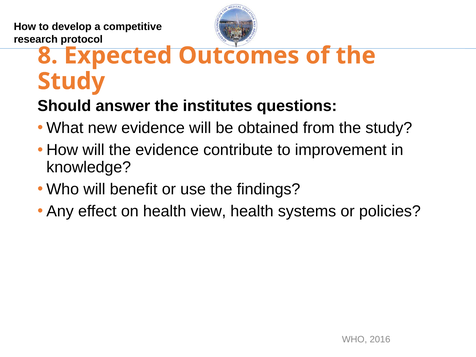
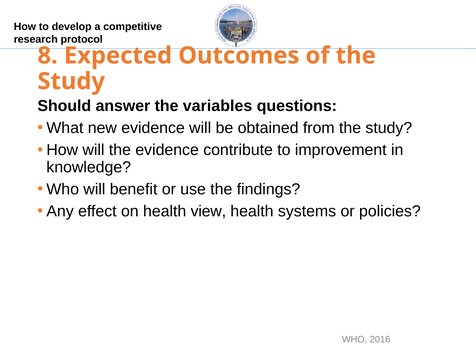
institutes: institutes -> variables
